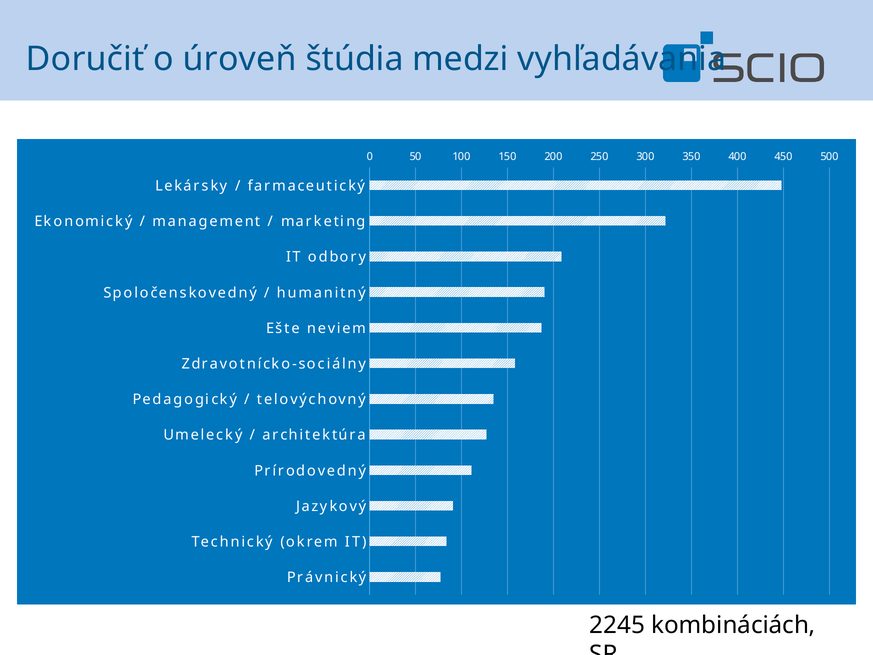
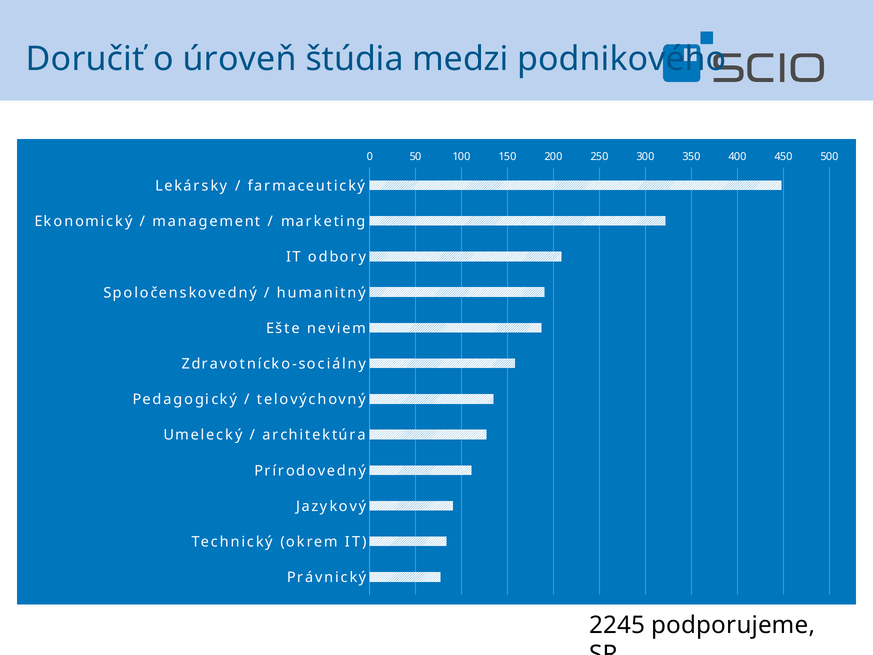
vyhľadávania: vyhľadávania -> podnikového
kombináciách: kombináciách -> podporujeme
